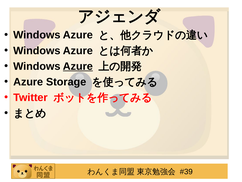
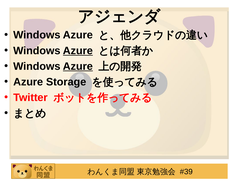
Azure at (78, 51) underline: none -> present
